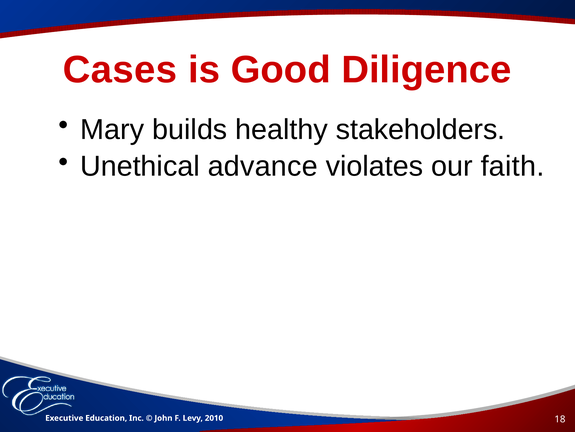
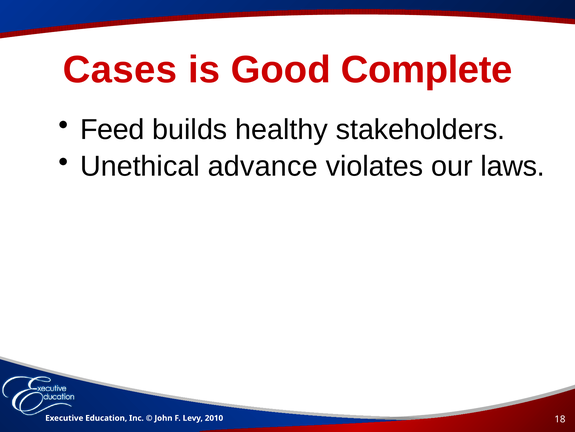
Diligence: Diligence -> Complete
Mary: Mary -> Feed
faith: faith -> laws
